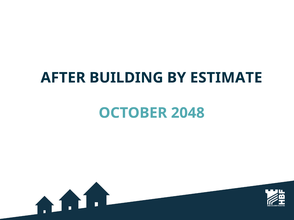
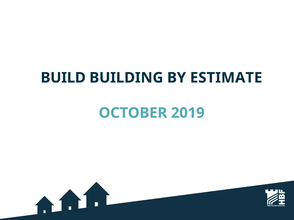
AFTER: AFTER -> BUILD
2048: 2048 -> 2019
